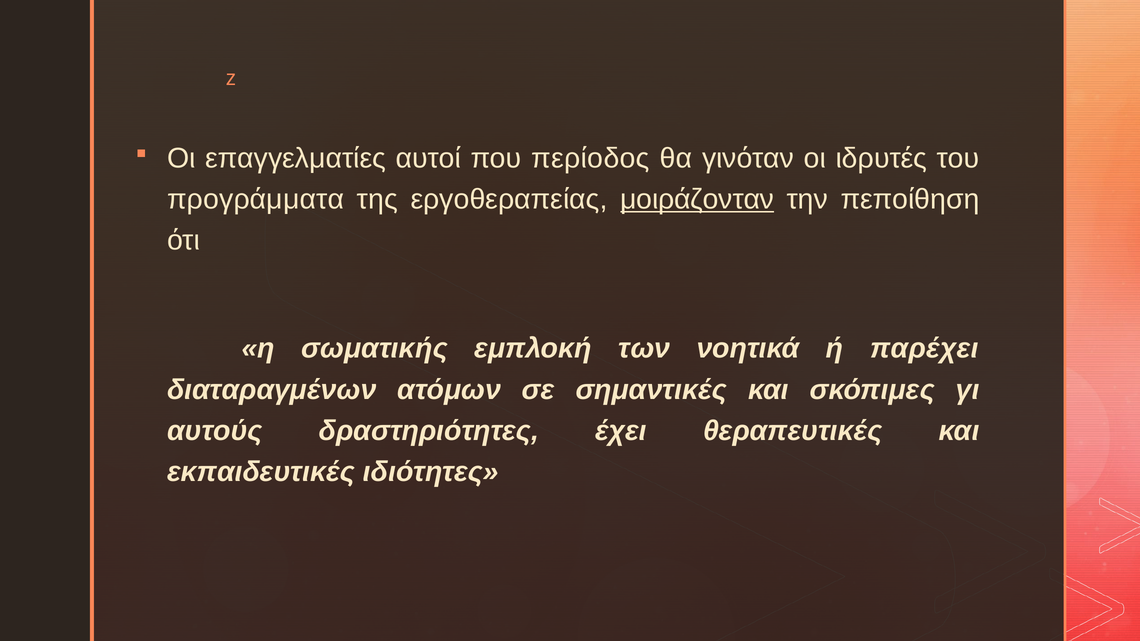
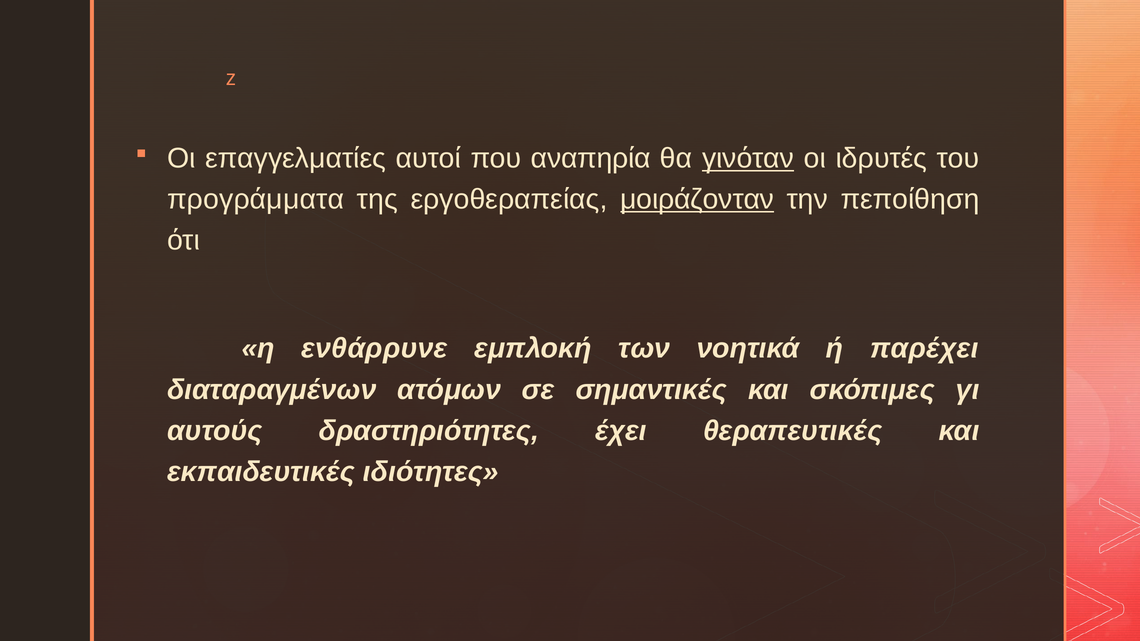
περίοδος: περίοδος -> αναπηρία
γινόταν underline: none -> present
σωματικής: σωματικής -> ενθάρρυνε
